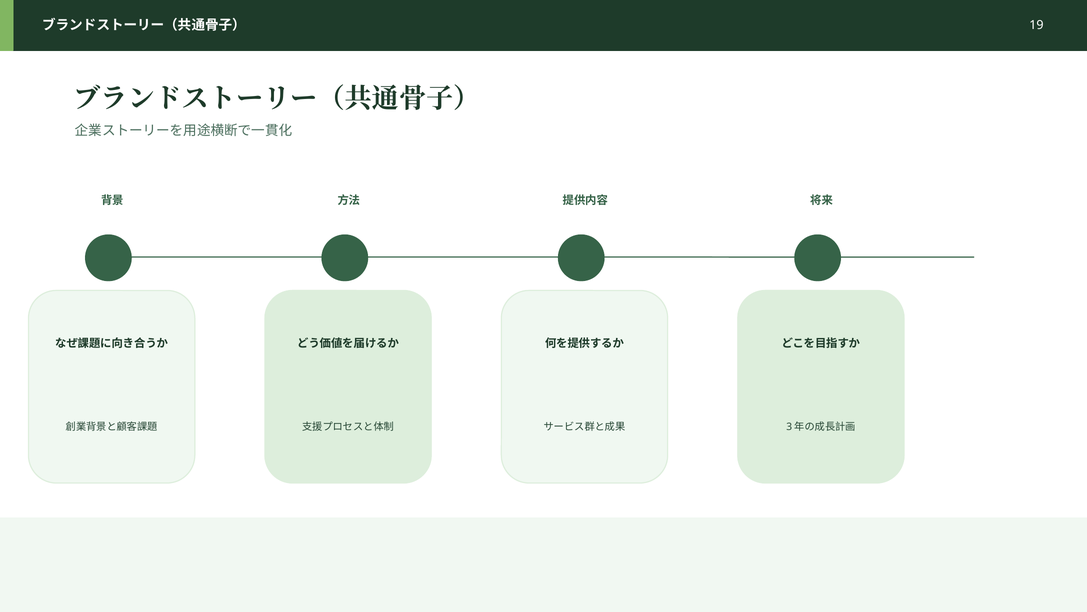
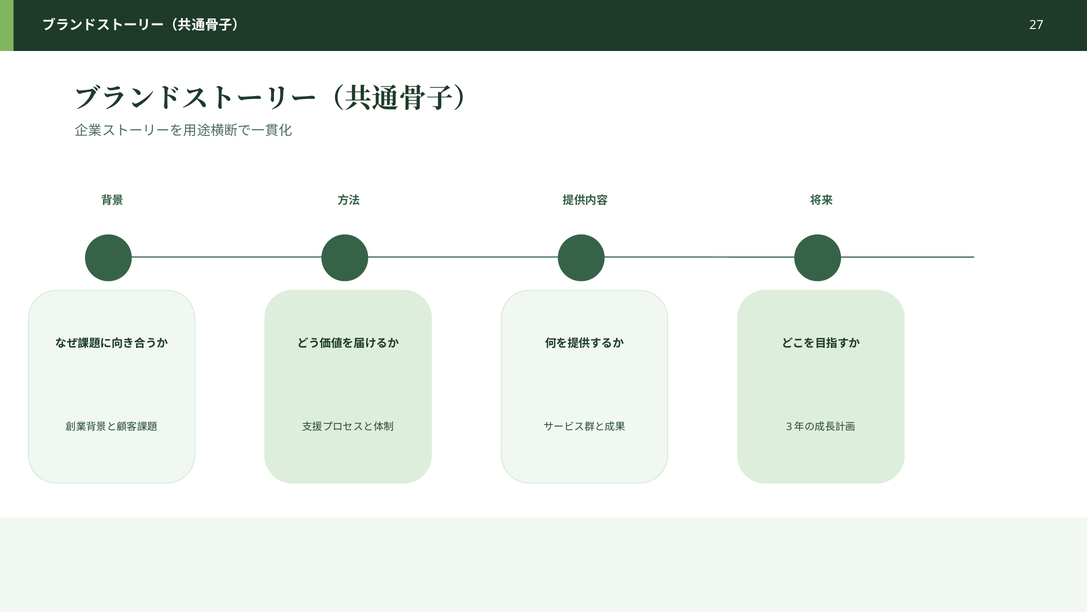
19: 19 -> 27
